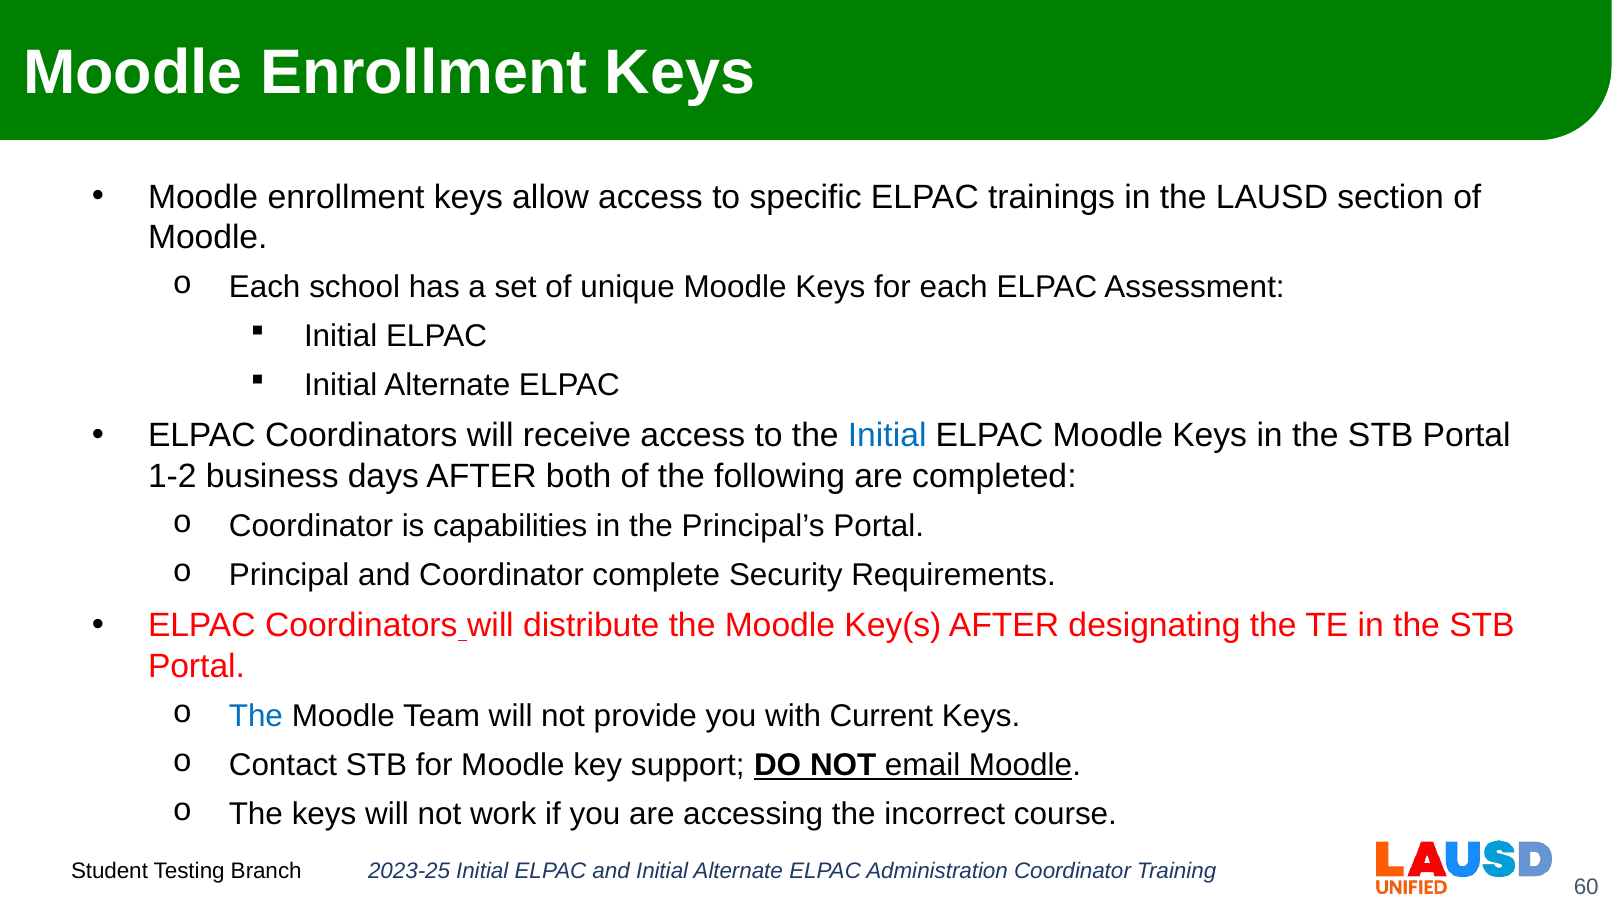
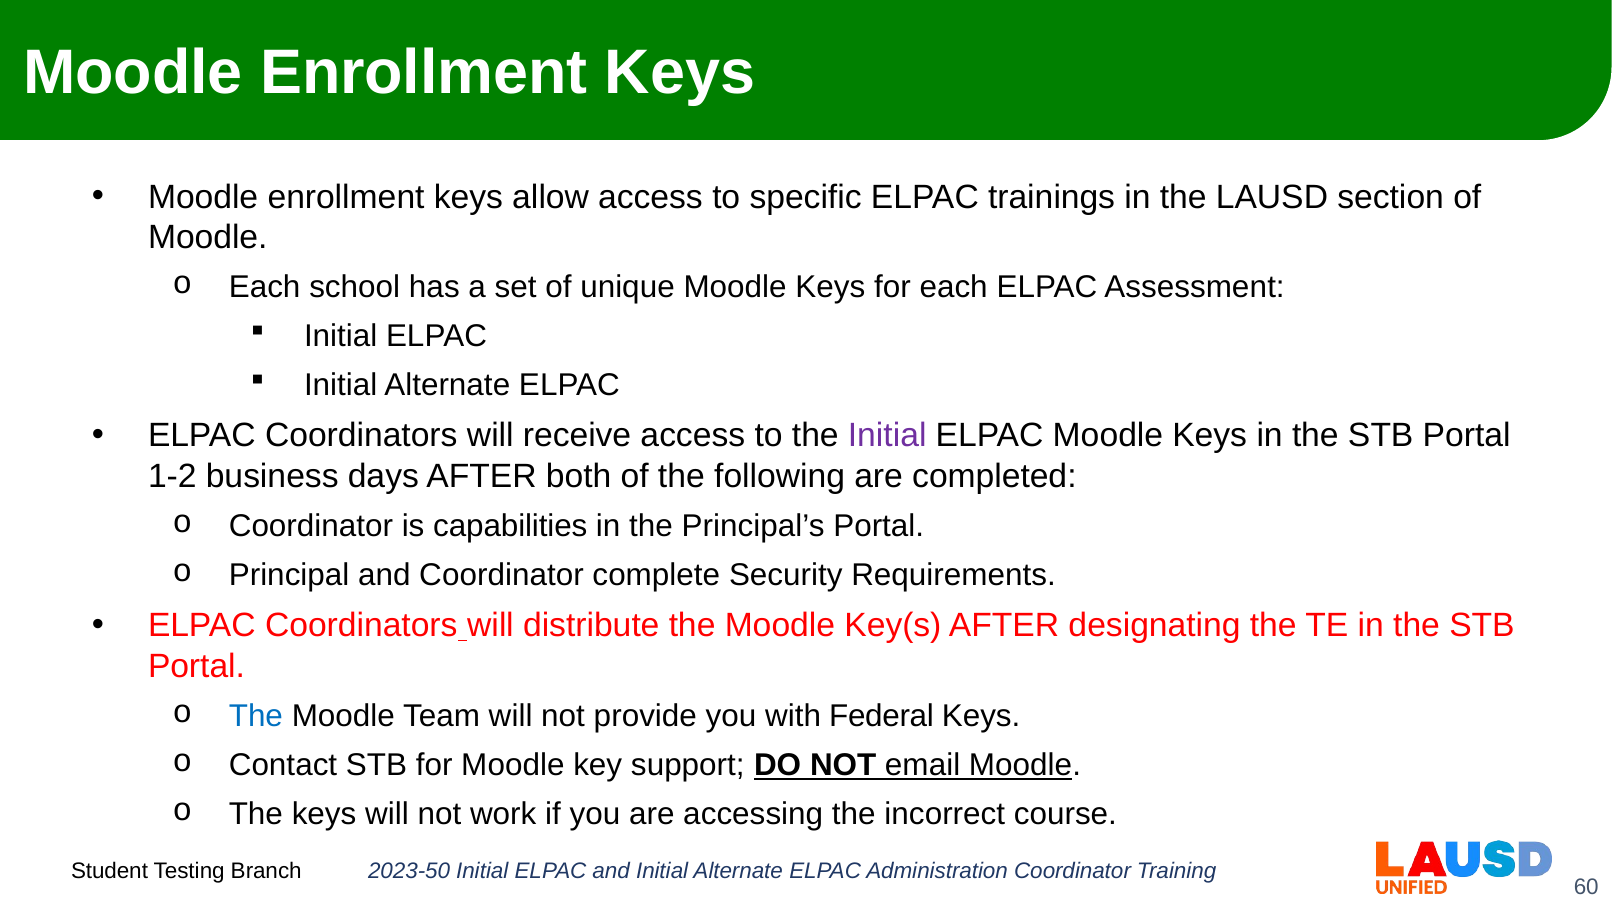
Initial at (887, 436) colour: blue -> purple
Current: Current -> Federal
2023-25: 2023-25 -> 2023-50
